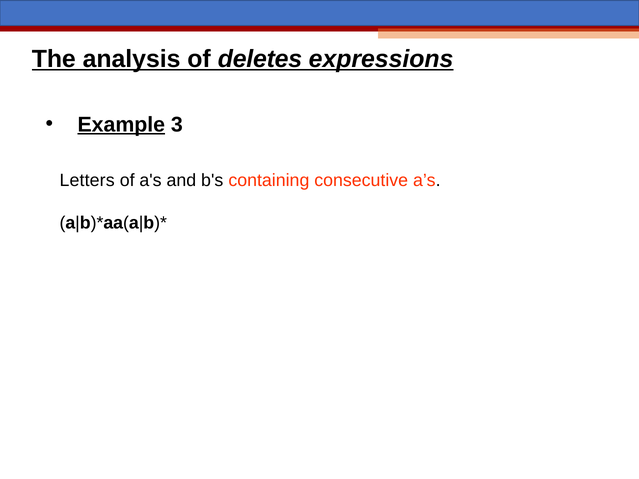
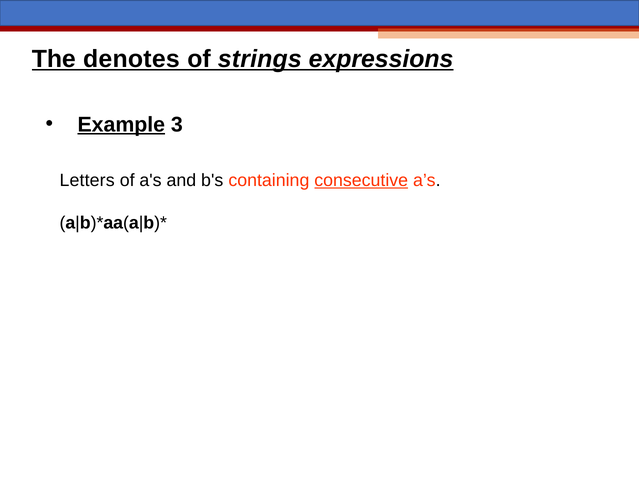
analysis: analysis -> denotes
deletes: deletes -> strings
consecutive underline: none -> present
